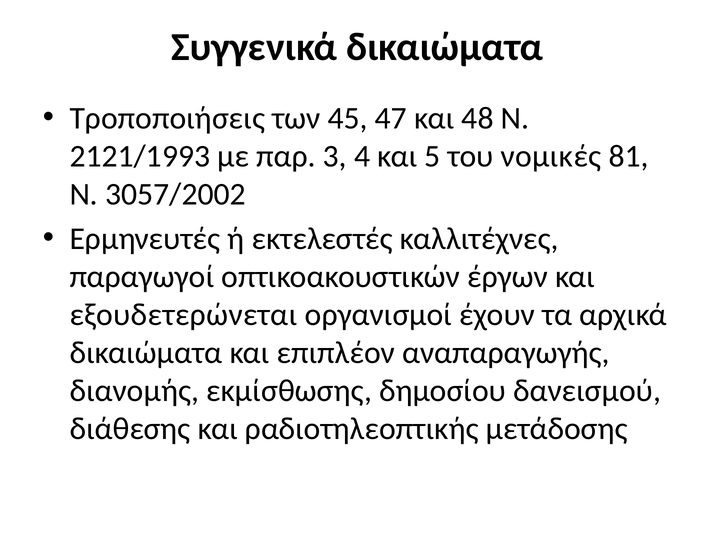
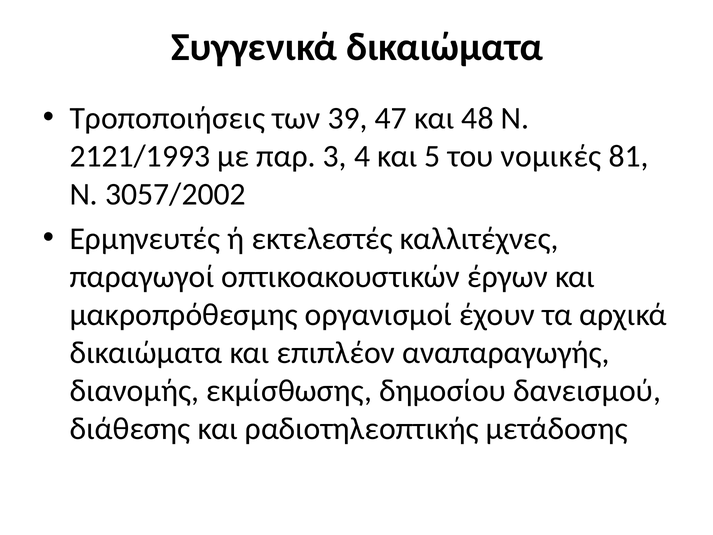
45: 45 -> 39
εξουδετερώνεται: εξουδετερώνεται -> μακροπρόθεσμης
